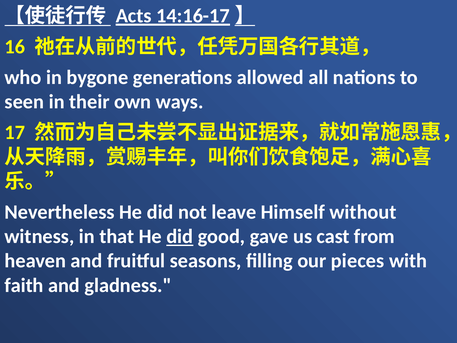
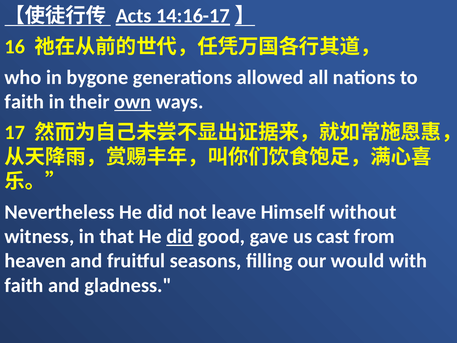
seen at (24, 102): seen -> faith
own underline: none -> present
pieces: pieces -> would
